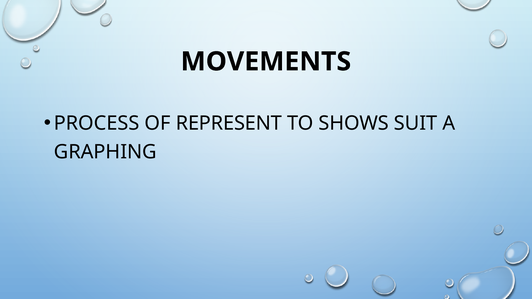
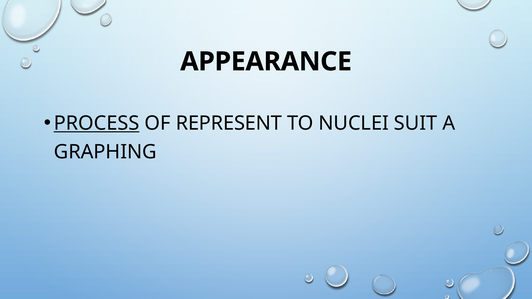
MOVEMENTS: MOVEMENTS -> APPEARANCE
PROCESS underline: none -> present
SHOWS: SHOWS -> NUCLEI
